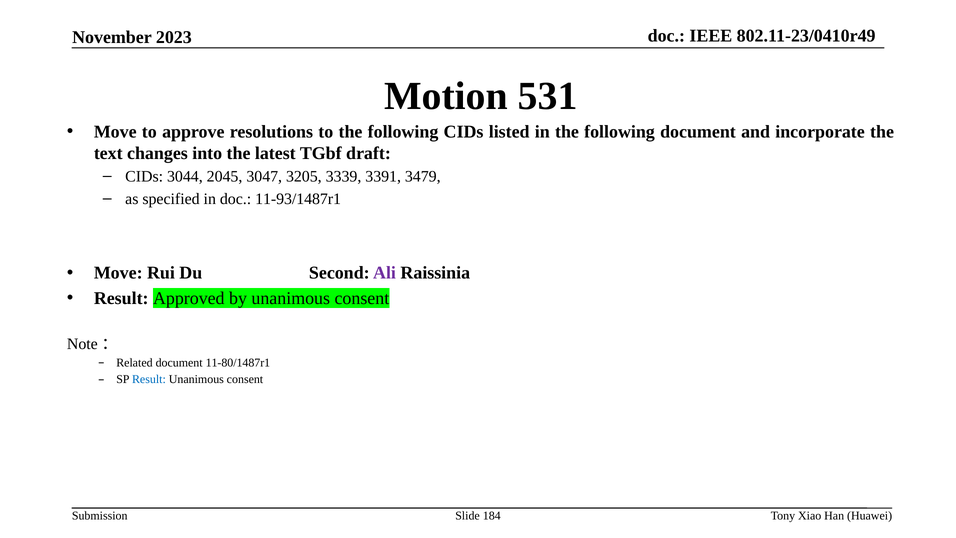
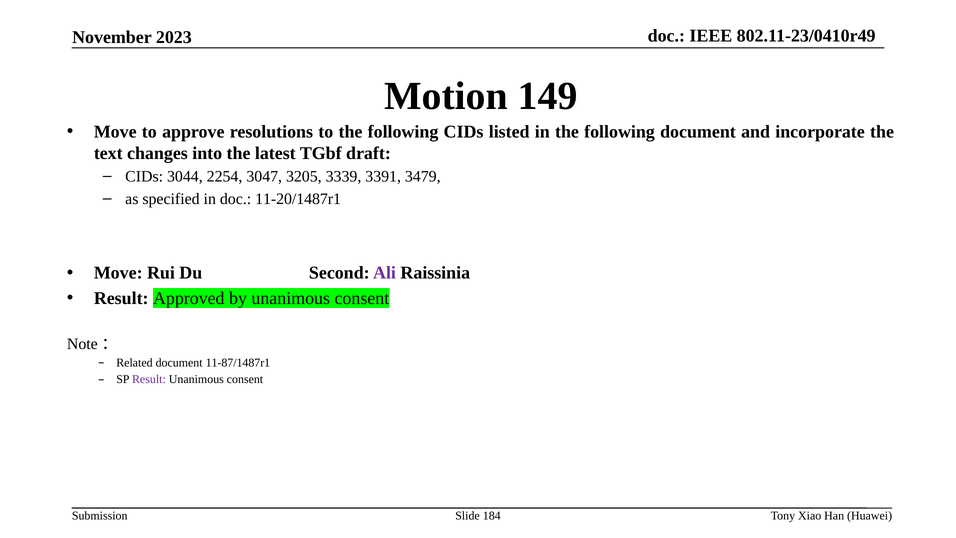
531: 531 -> 149
2045: 2045 -> 2254
11-93/1487r1: 11-93/1487r1 -> 11-20/1487r1
11-80/1487r1: 11-80/1487r1 -> 11-87/1487r1
Result at (149, 379) colour: blue -> purple
